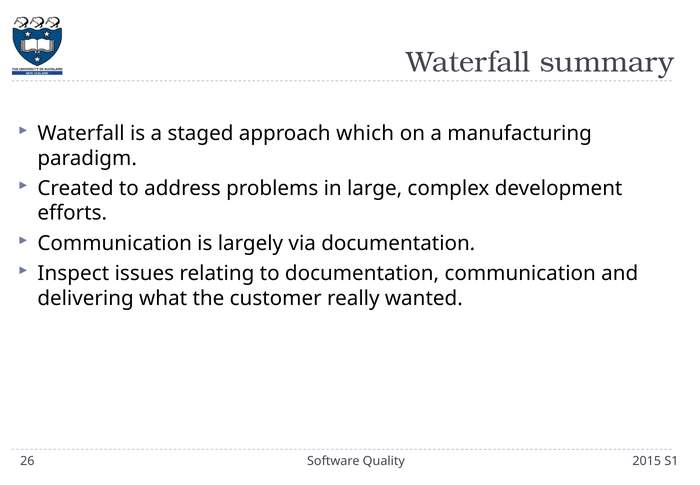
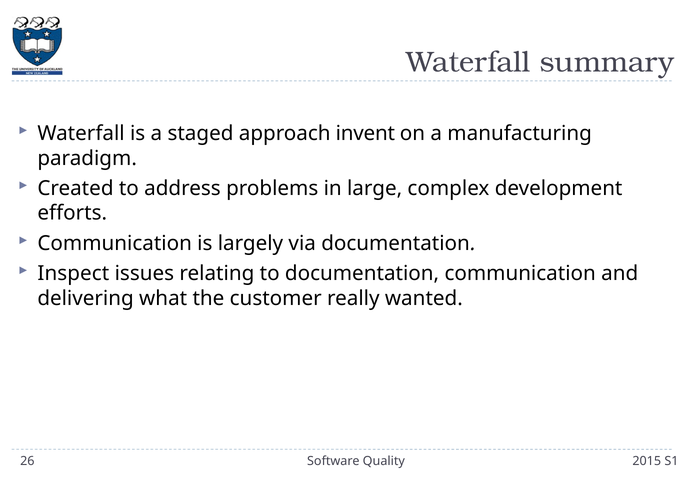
which: which -> invent
